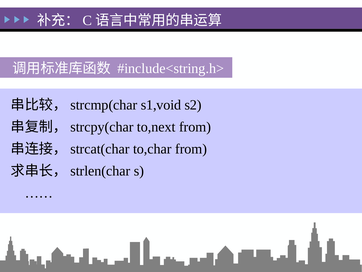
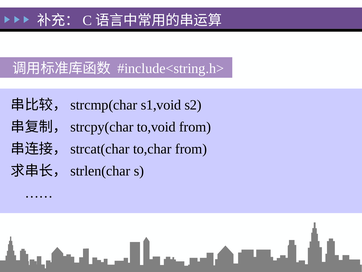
to,next: to,next -> to,void
